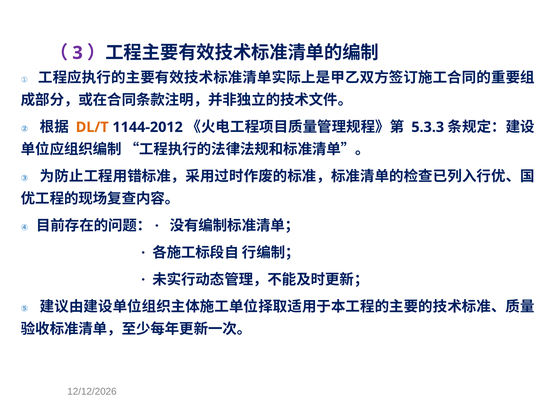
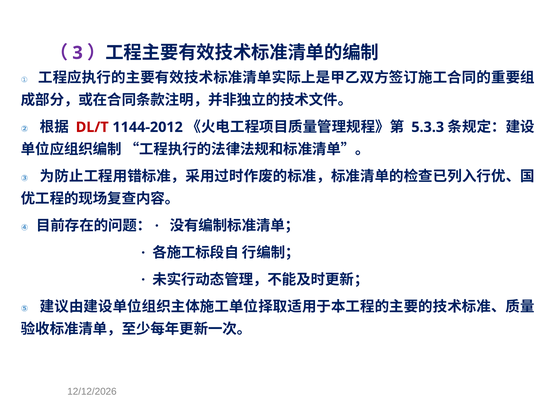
DL/T colour: orange -> red
